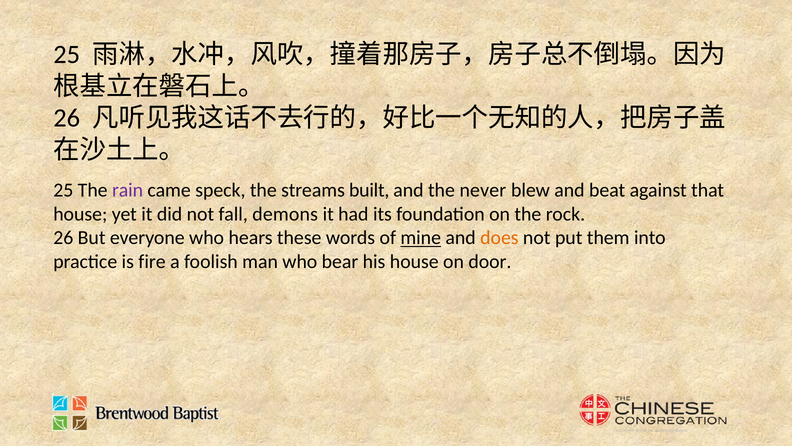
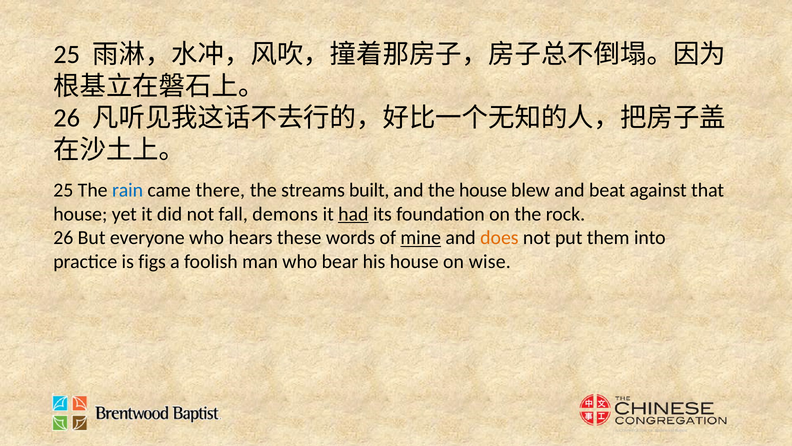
rain colour: purple -> blue
speck: speck -> there
the never: never -> house
had underline: none -> present
fire: fire -> figs
door: door -> wise
